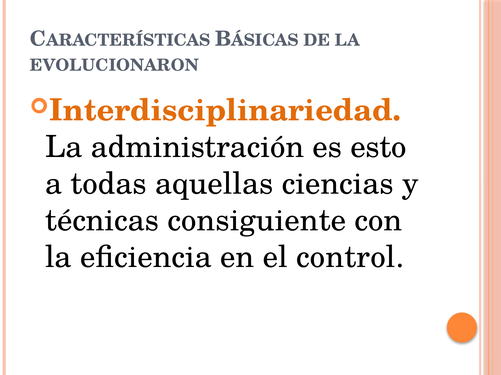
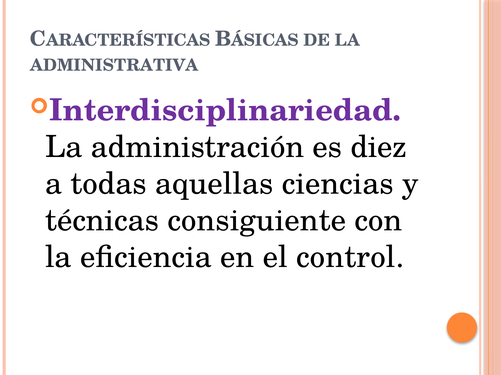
EVOLUCIONARON: EVOLUCIONARON -> ADMINISTRATIVA
Interdisciplinariedad colour: orange -> purple
esto: esto -> diez
